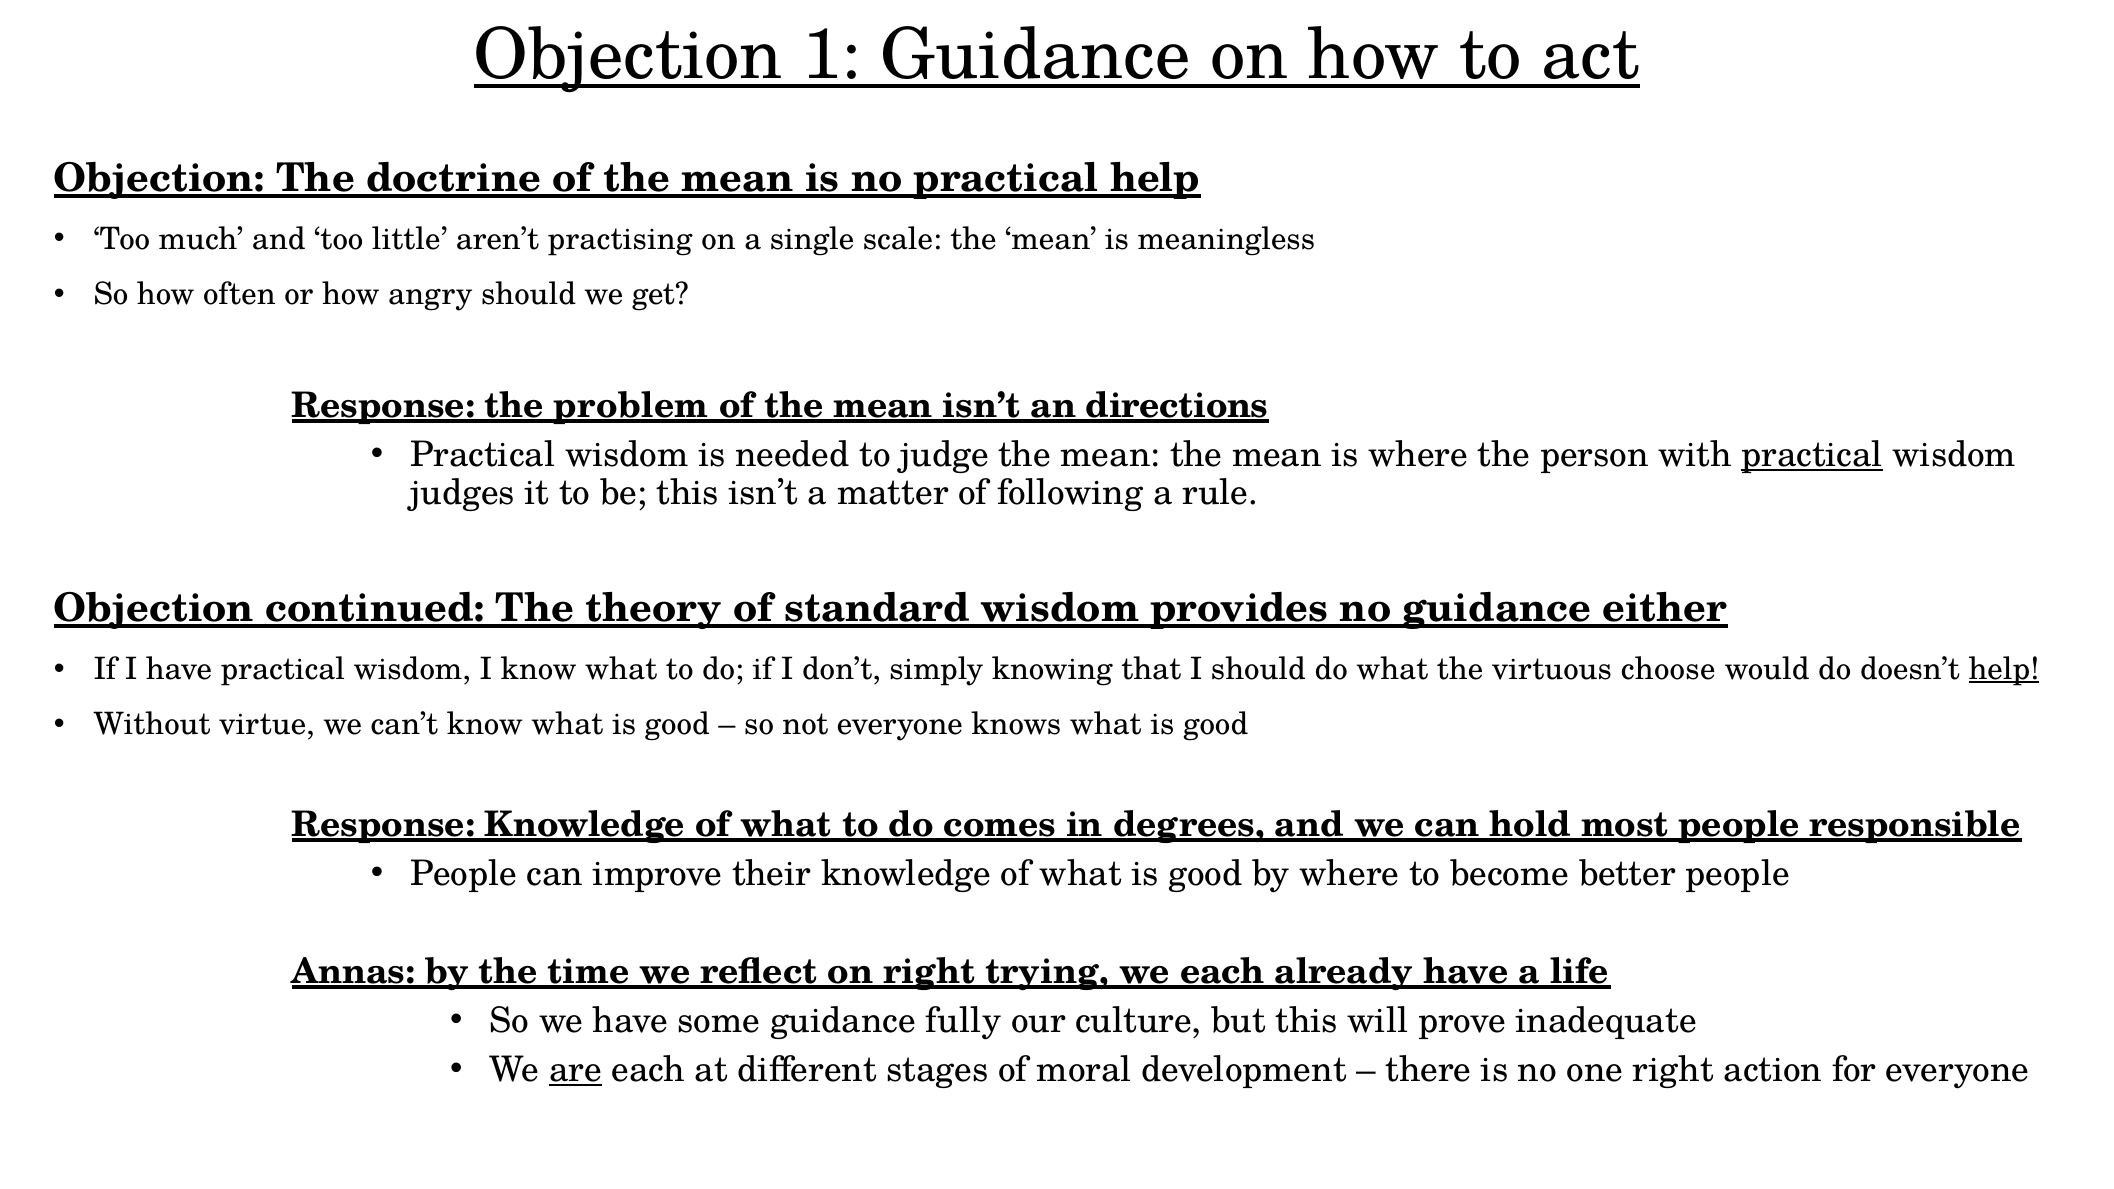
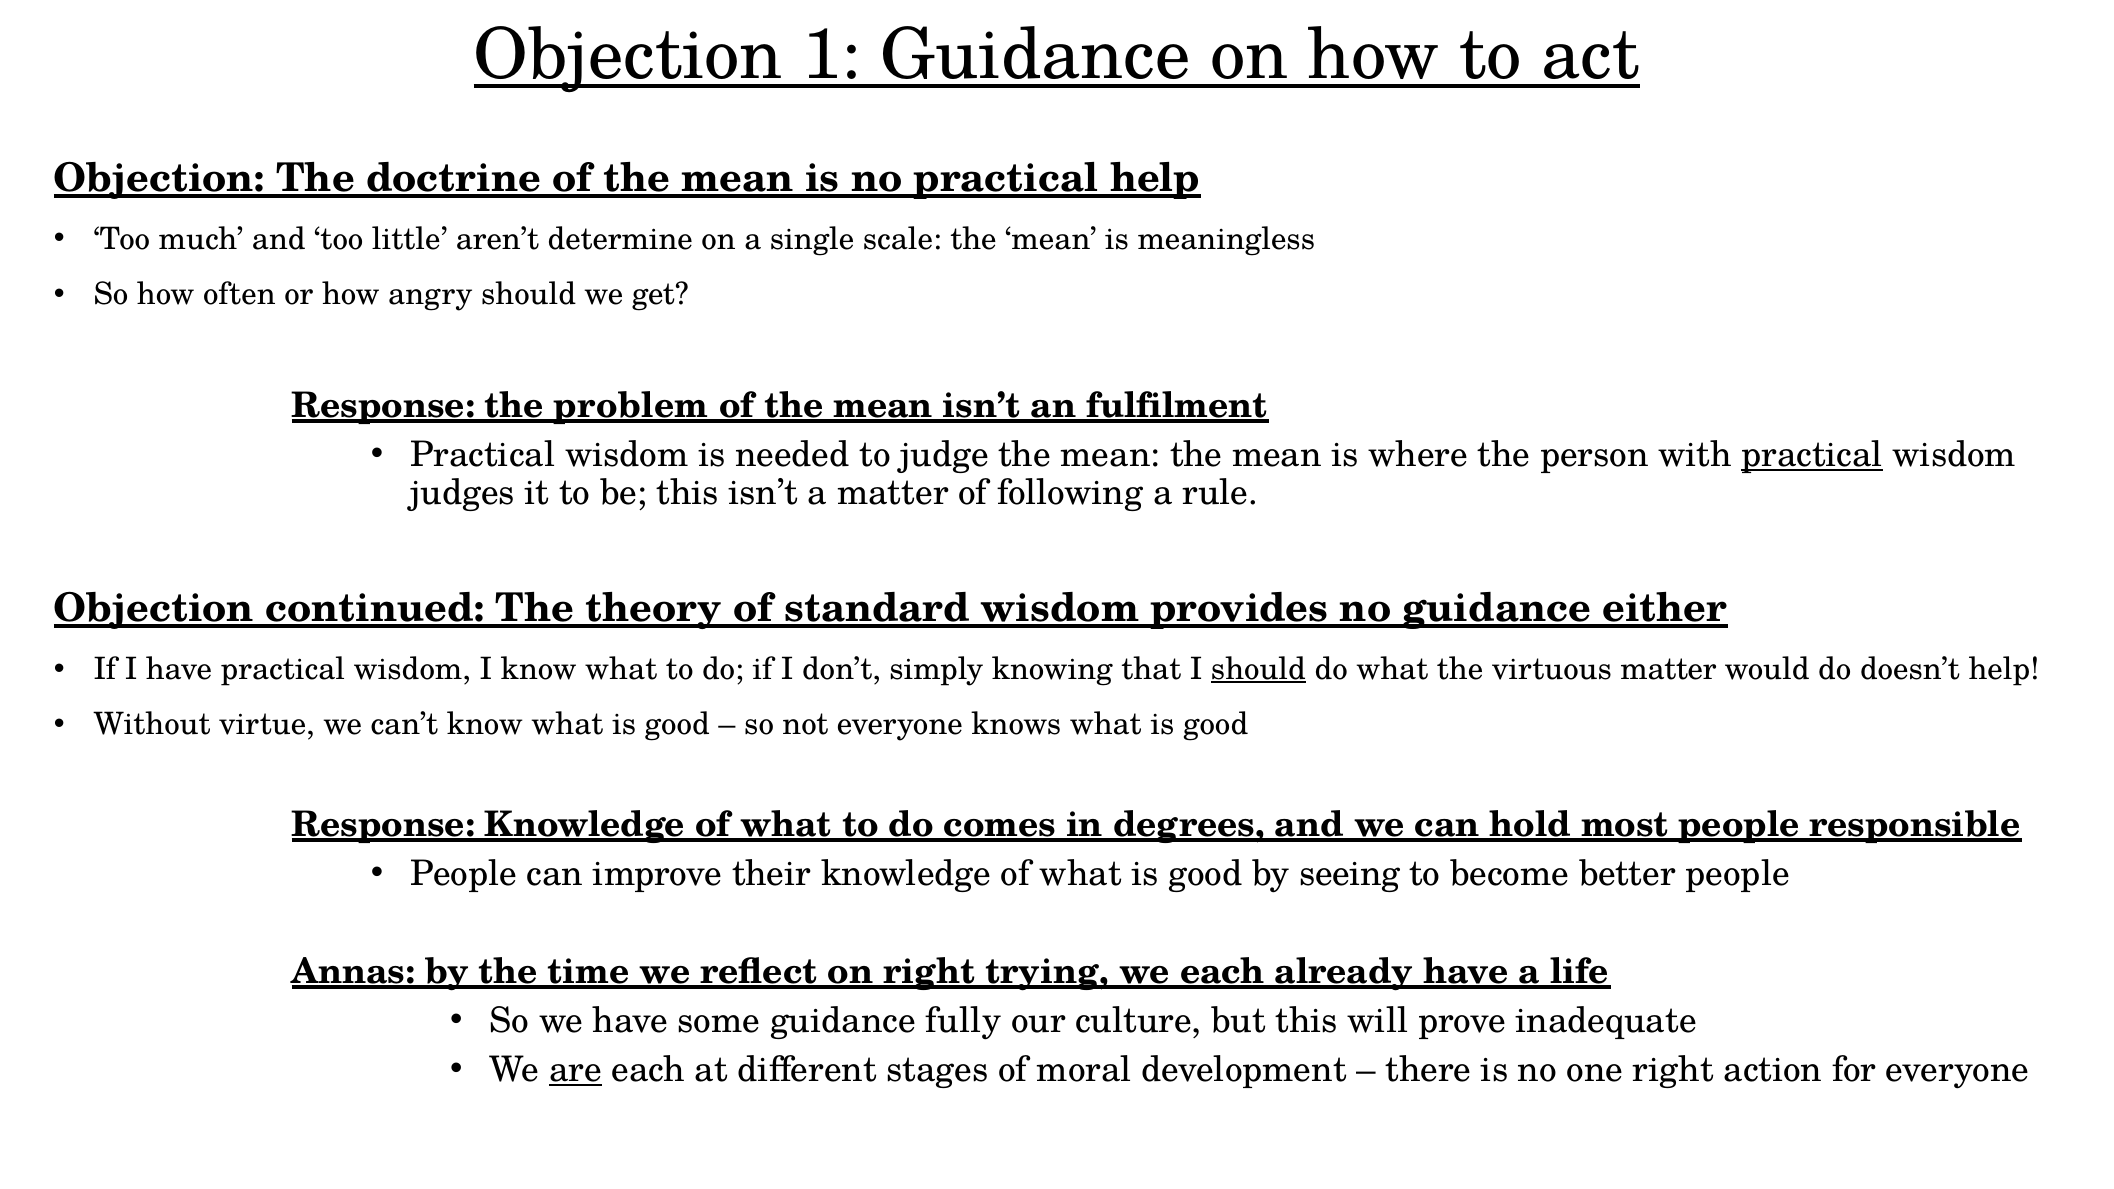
practising: practising -> determine
directions: directions -> fulfilment
should at (1258, 669) underline: none -> present
virtuous choose: choose -> matter
help at (2004, 669) underline: present -> none
by where: where -> seeing
